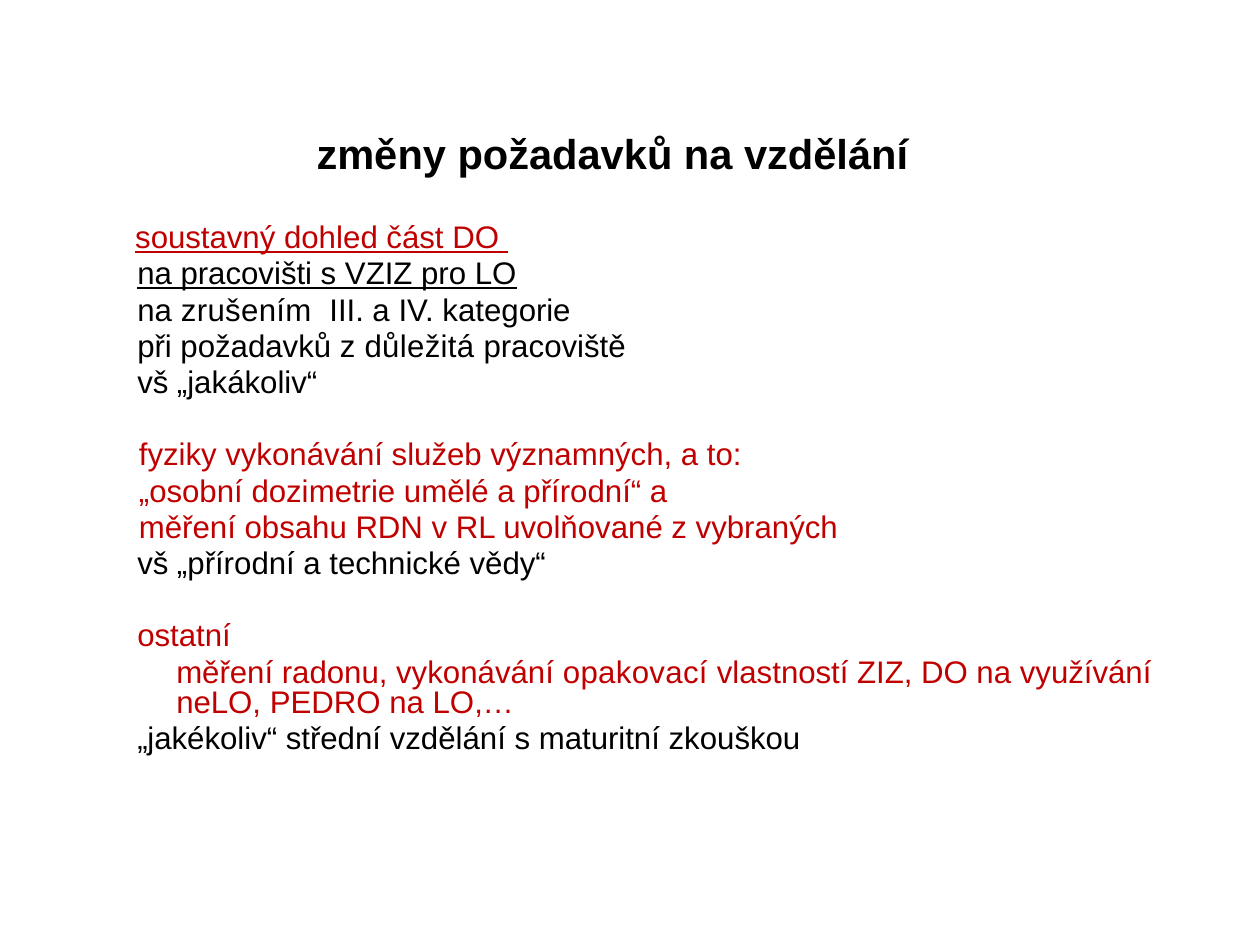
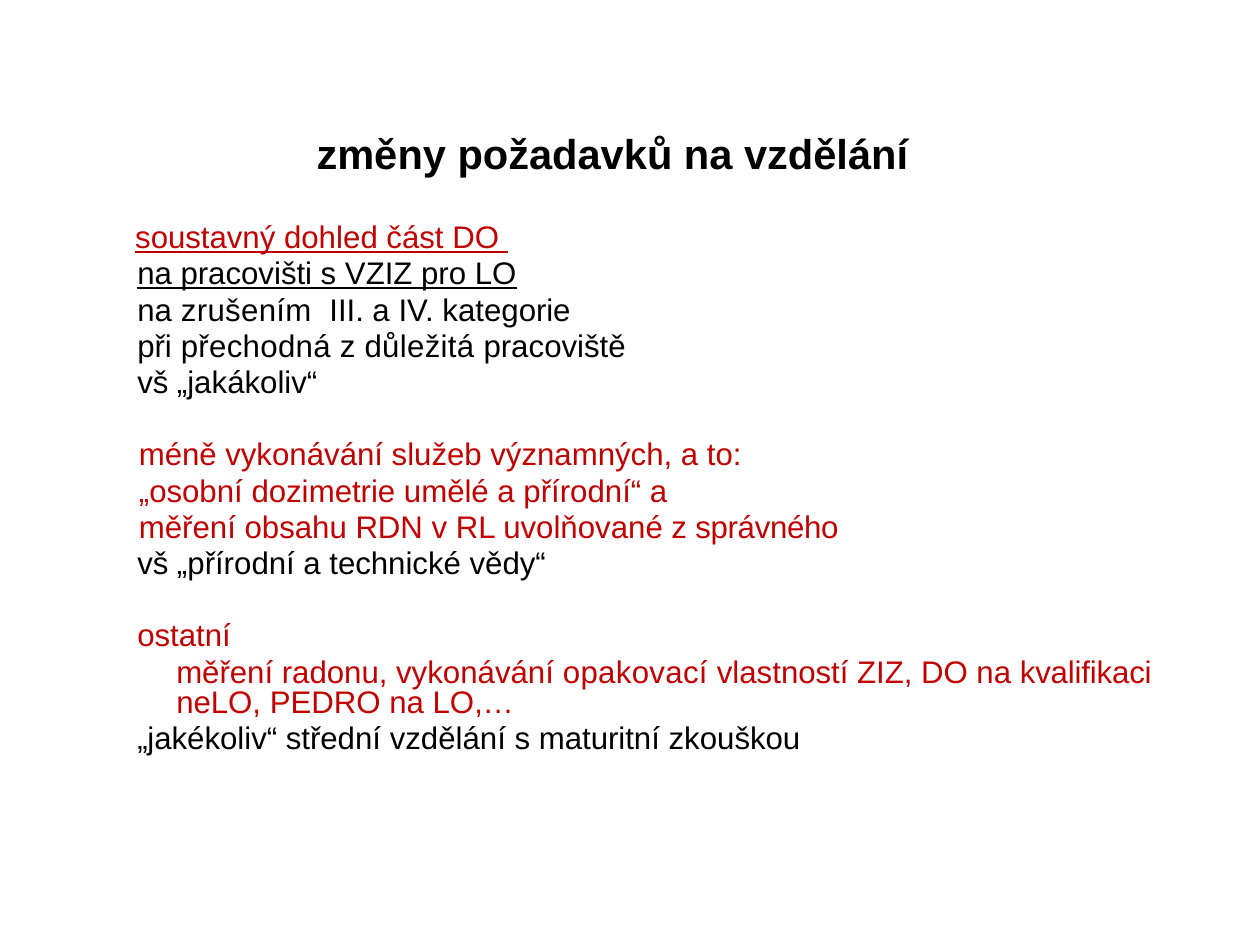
při požadavků: požadavků -> přechodná
fyziky: fyziky -> méně
vybraných: vybraných -> správného
využívání: využívání -> kvalifikaci
